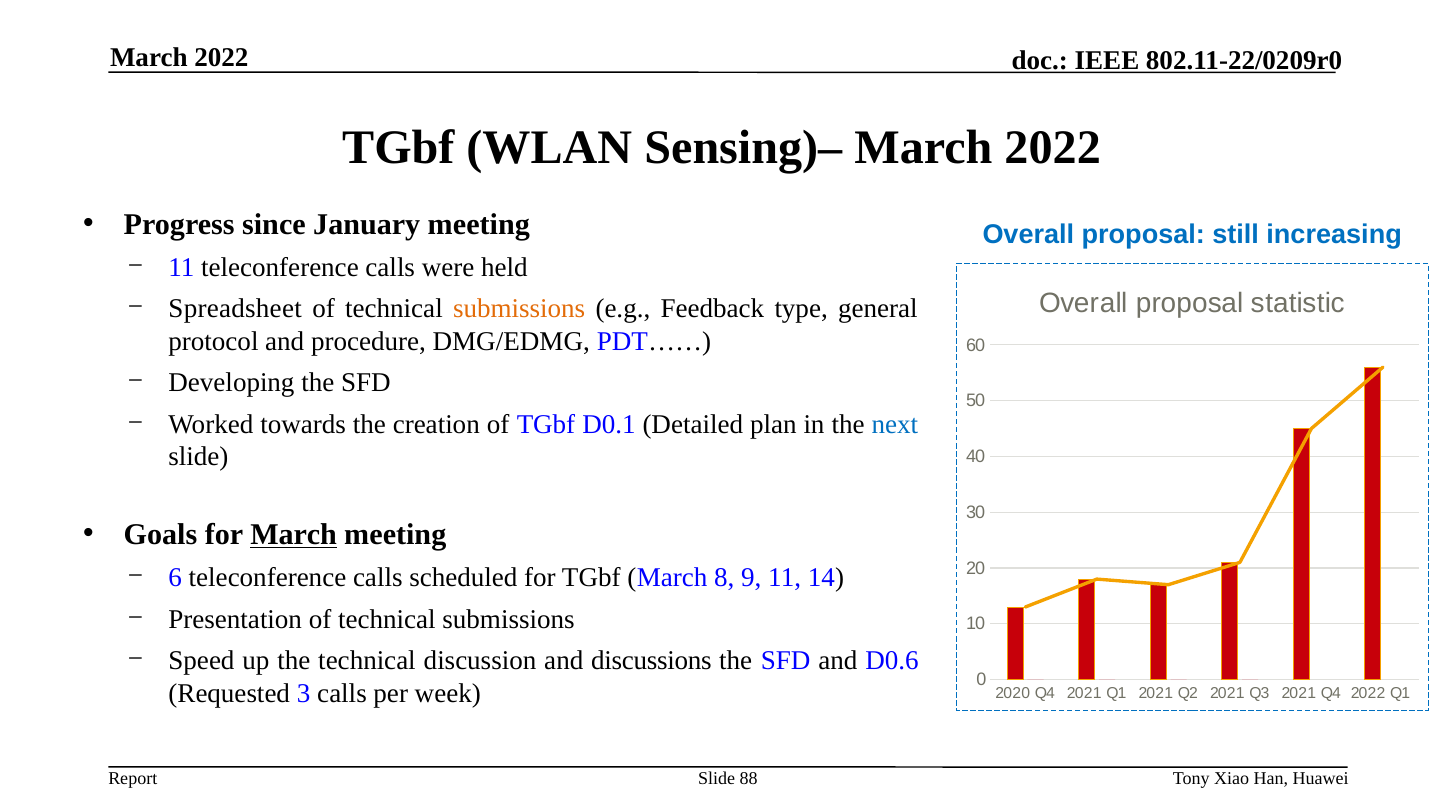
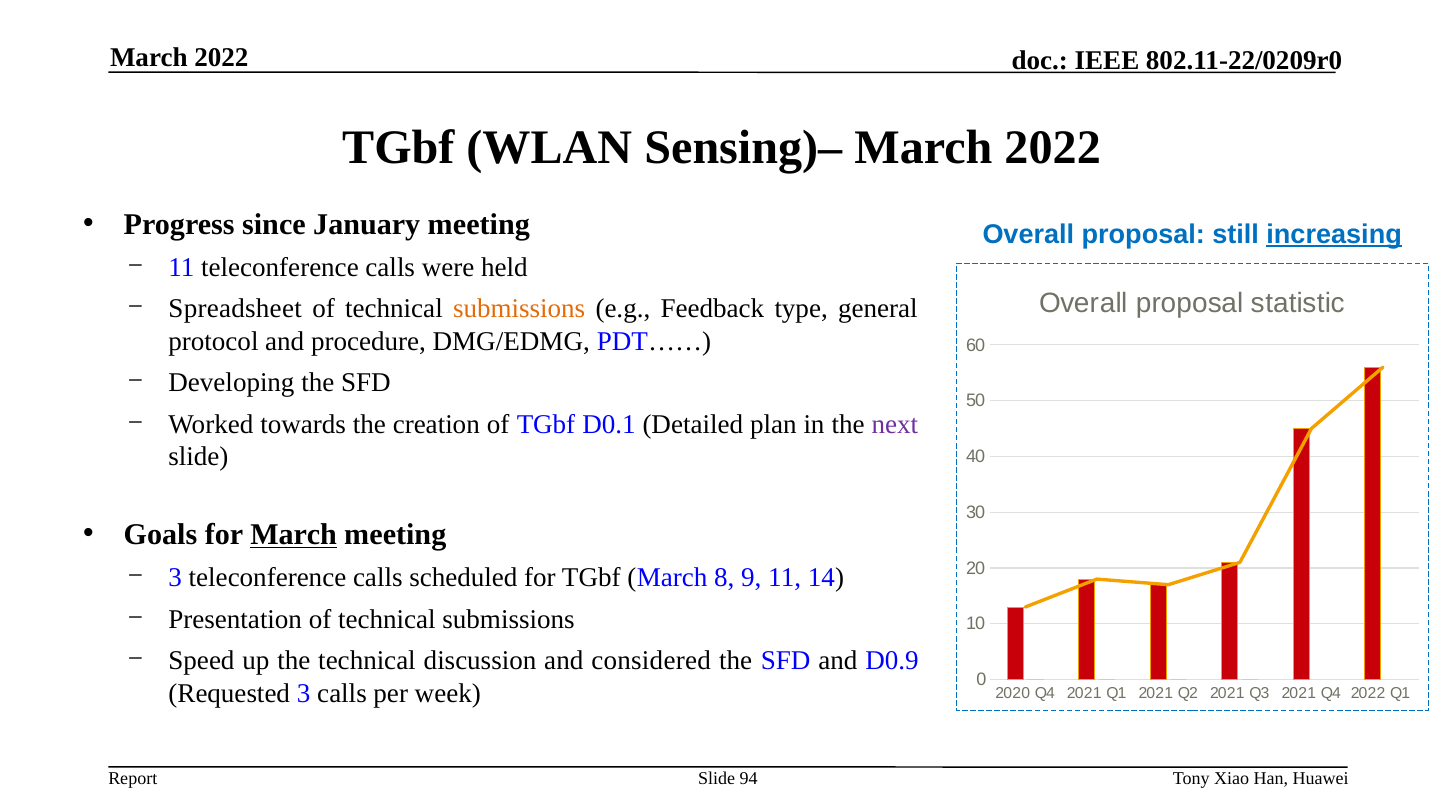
increasing underline: none -> present
next colour: blue -> purple
6 at (175, 578): 6 -> 3
discussions: discussions -> considered
D0.6: D0.6 -> D0.9
88: 88 -> 94
